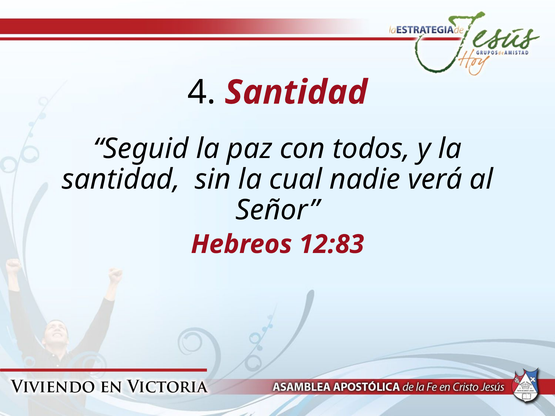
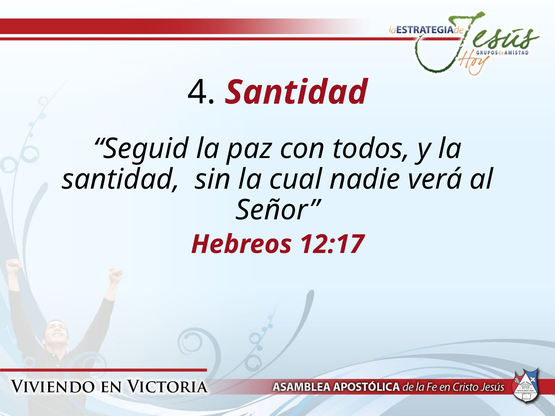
12:83: 12:83 -> 12:17
